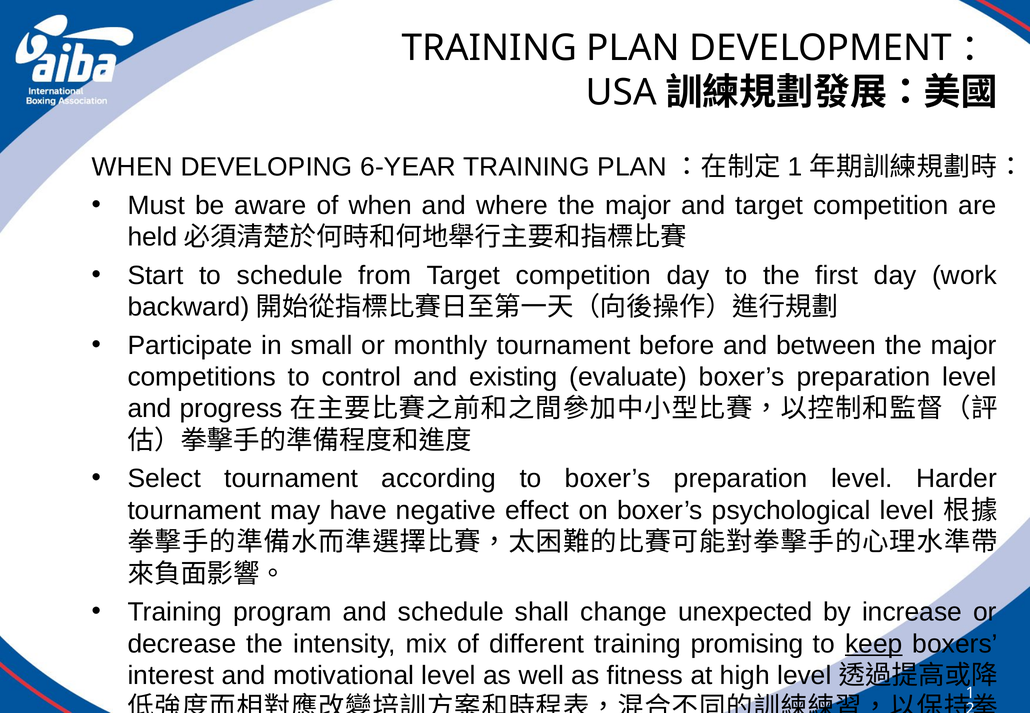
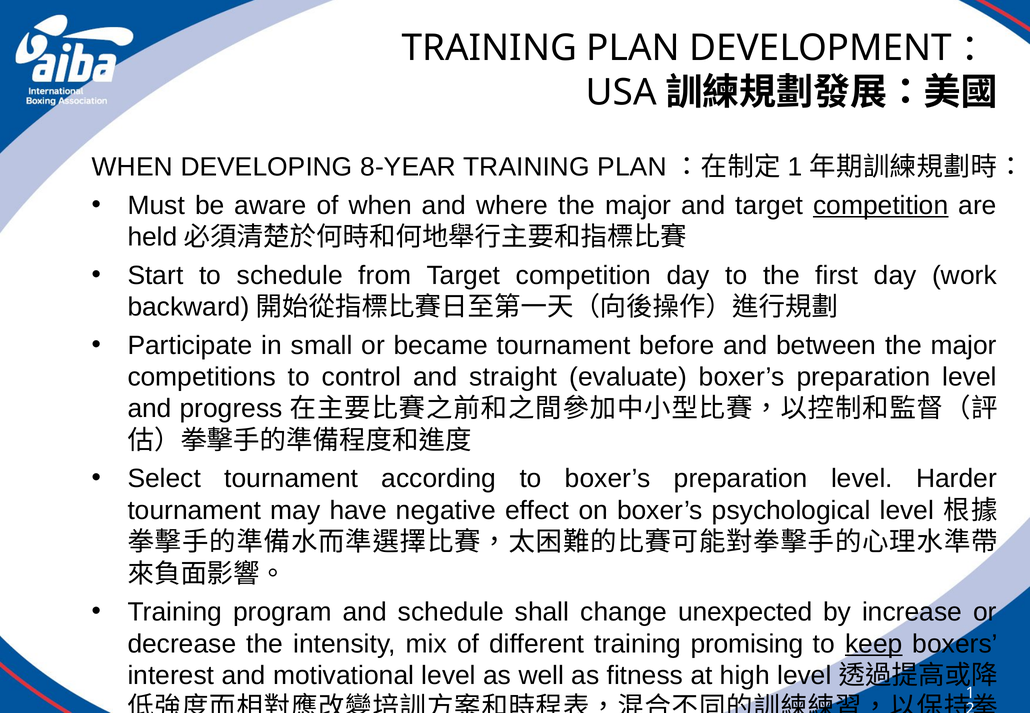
6-YEAR: 6-YEAR -> 8-YEAR
competition at (881, 205) underline: none -> present
monthly: monthly -> became
existing: existing -> straight
